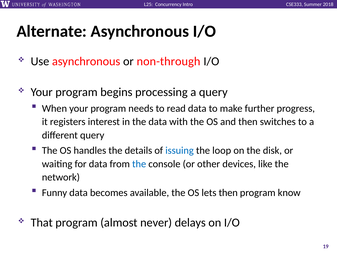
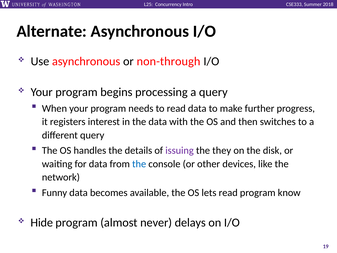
issuing colour: blue -> purple
loop: loop -> they
lets then: then -> read
That: That -> Hide
